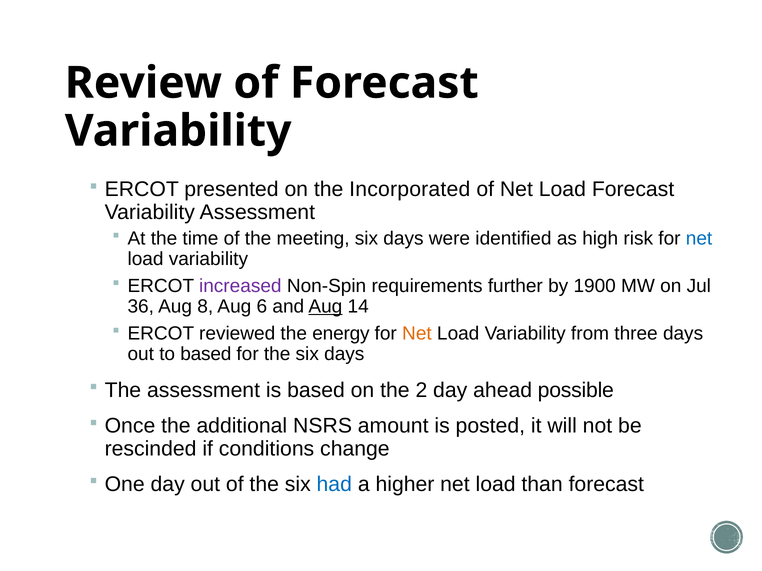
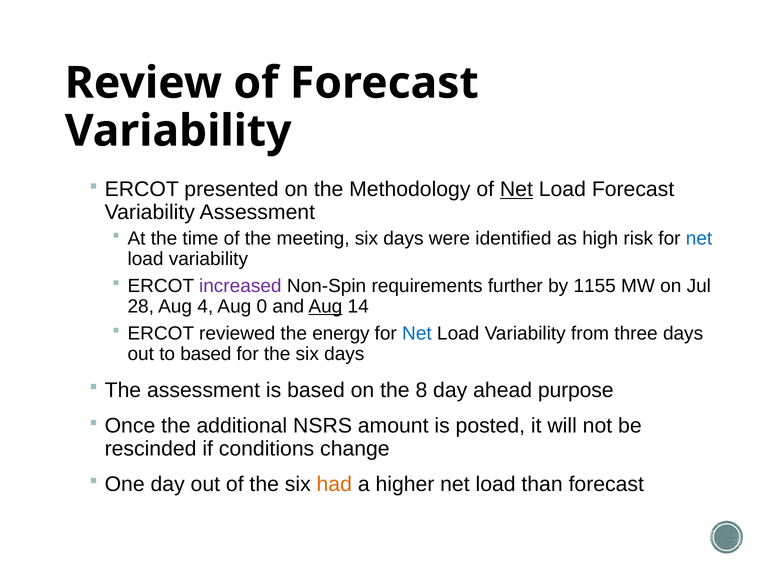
Incorporated: Incorporated -> Methodology
Net at (516, 190) underline: none -> present
1900: 1900 -> 1155
36: 36 -> 28
8: 8 -> 4
6: 6 -> 0
Net at (417, 334) colour: orange -> blue
2: 2 -> 8
possible: possible -> purpose
had colour: blue -> orange
